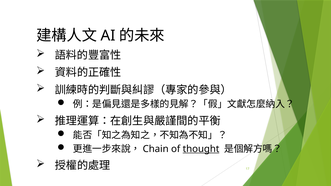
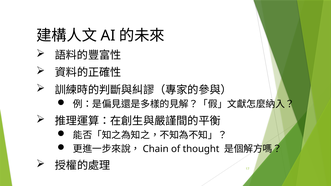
thought underline: present -> none
